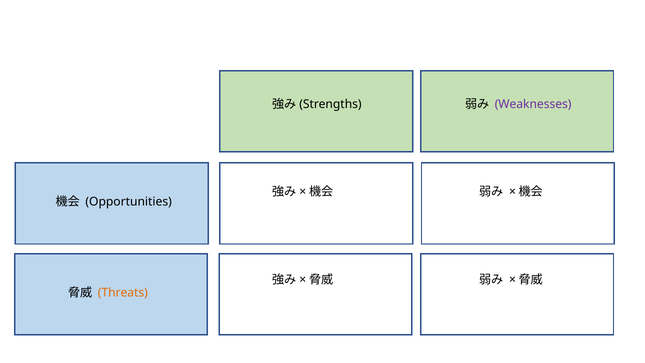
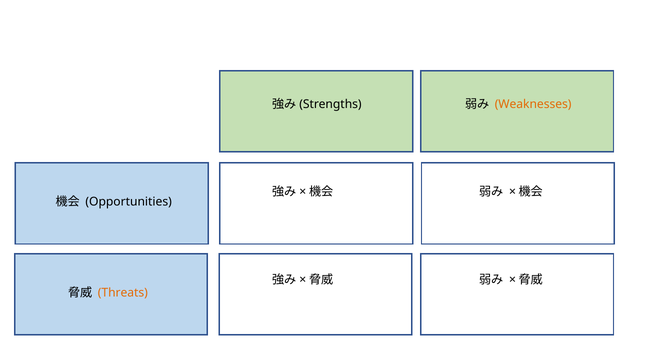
Weaknesses colour: purple -> orange
